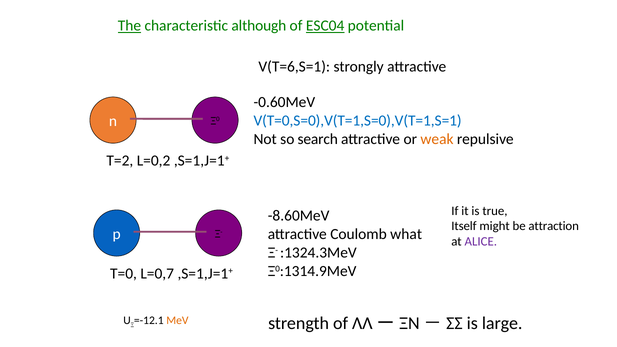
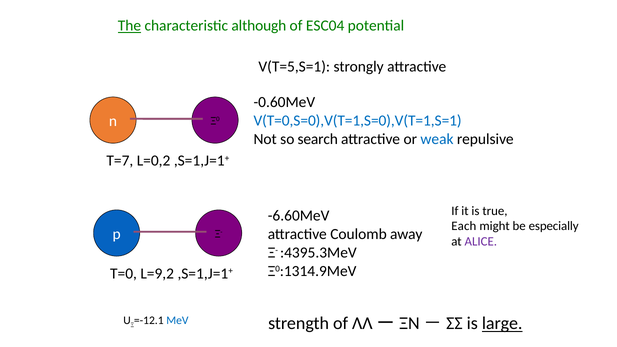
ESC04 underline: present -> none
V(T=6,S=1: V(T=6,S=1 -> V(T=5,S=1
weak colour: orange -> blue
T=2: T=2 -> T=7
-8.60MeV: -8.60MeV -> -6.60MeV
Itself: Itself -> Each
attraction: attraction -> especially
what: what -> away
:1324.3MeV: :1324.3MeV -> :4395.3MeV
L=0,7: L=0,7 -> L=9,2
MeV colour: orange -> blue
large underline: none -> present
